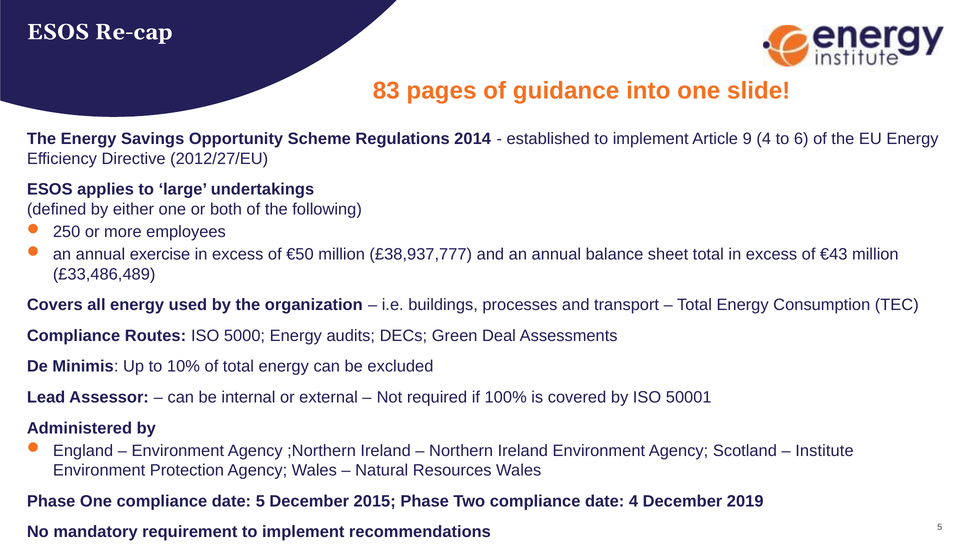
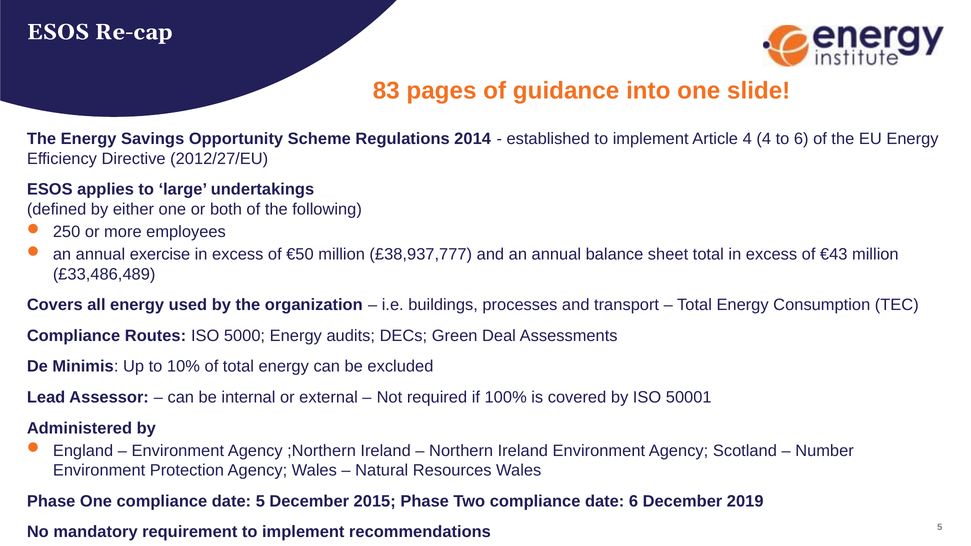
Article 9: 9 -> 4
Institute: Institute -> Number
date 4: 4 -> 6
